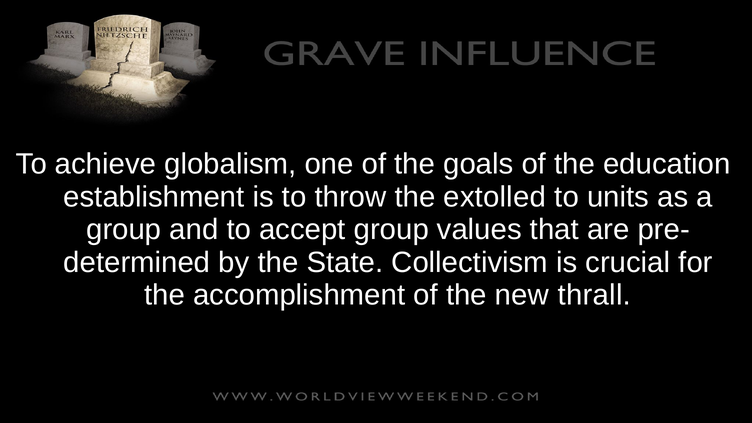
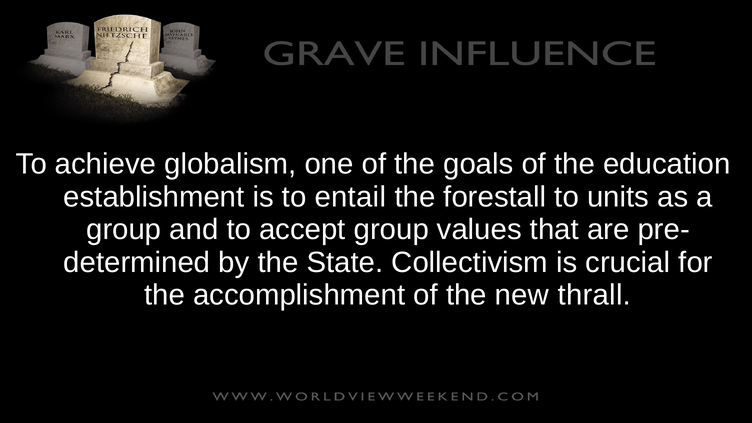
throw: throw -> entail
extolled: extolled -> forestall
